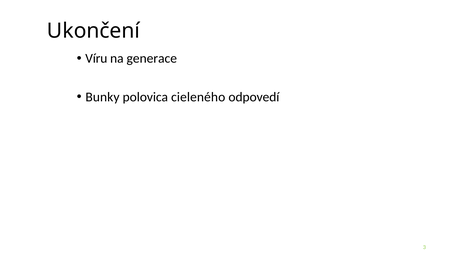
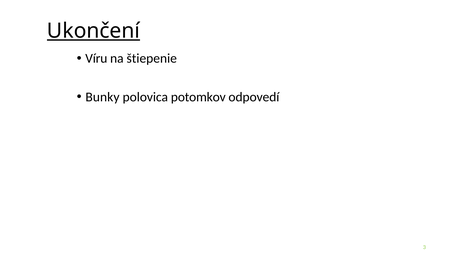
Ukončení underline: none -> present
generace: generace -> štiepenie
cieleného: cieleného -> potomkov
